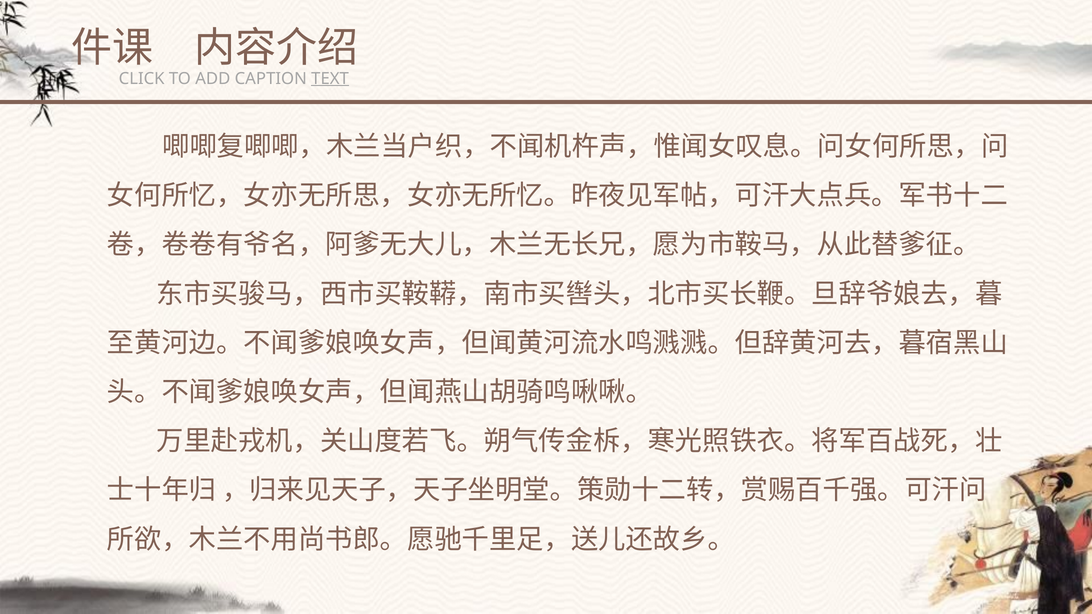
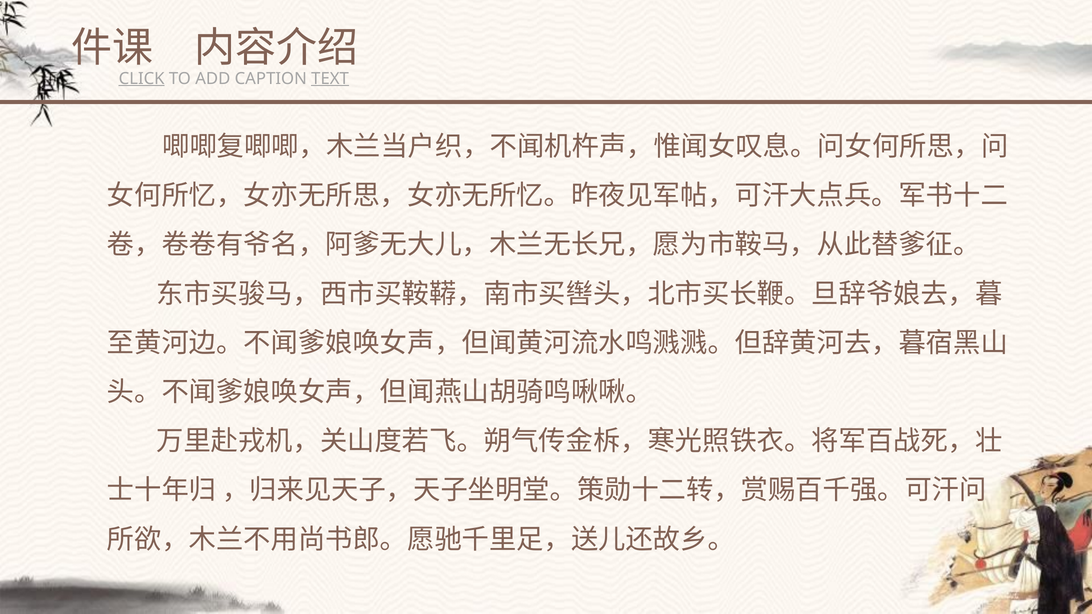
CLICK underline: none -> present
